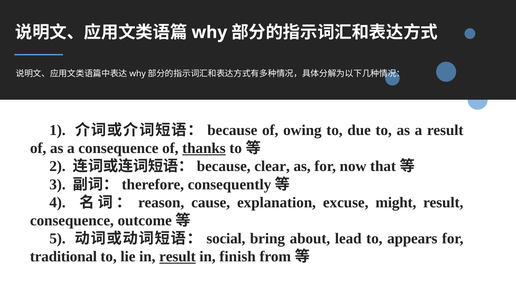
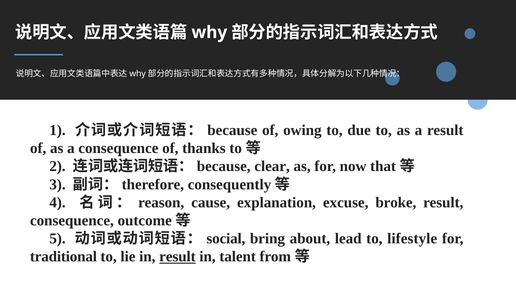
thanks underline: present -> none
might: might -> broke
appears: appears -> lifestyle
finish: finish -> talent
